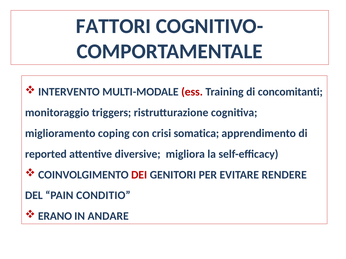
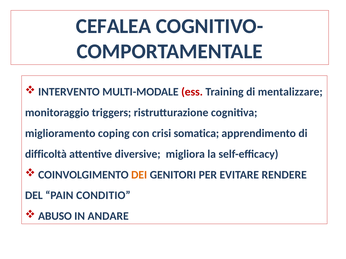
FATTORI: FATTORI -> CEFALEA
concomitanti: concomitanti -> mentalizzare
reported: reported -> difficoltà
DEI colour: red -> orange
ERANO: ERANO -> ABUSO
